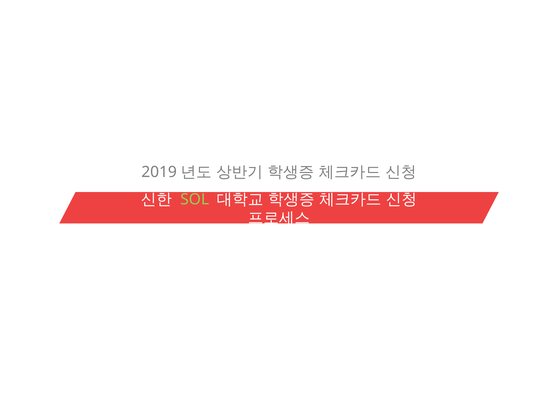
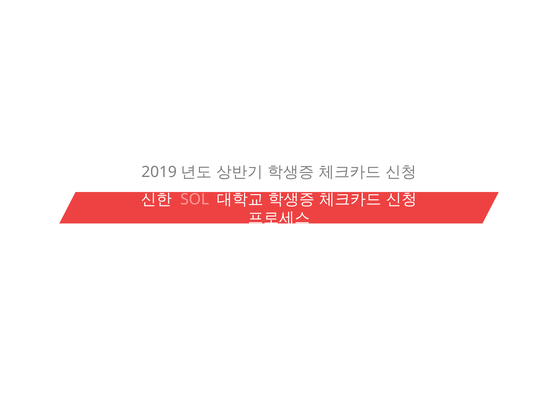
SOL colour: light green -> pink
